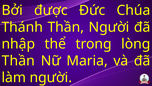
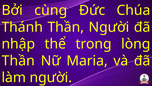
được: được -> cùng
